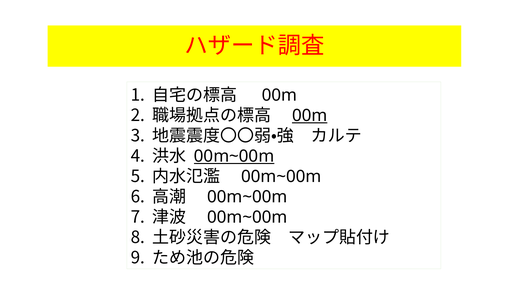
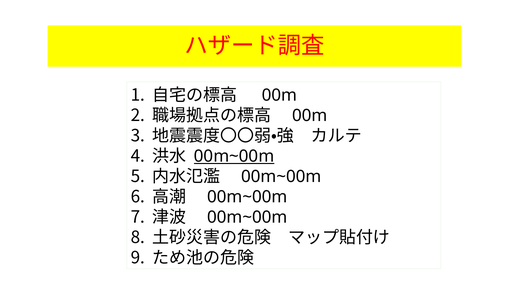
00m at (310, 116) underline: present -> none
